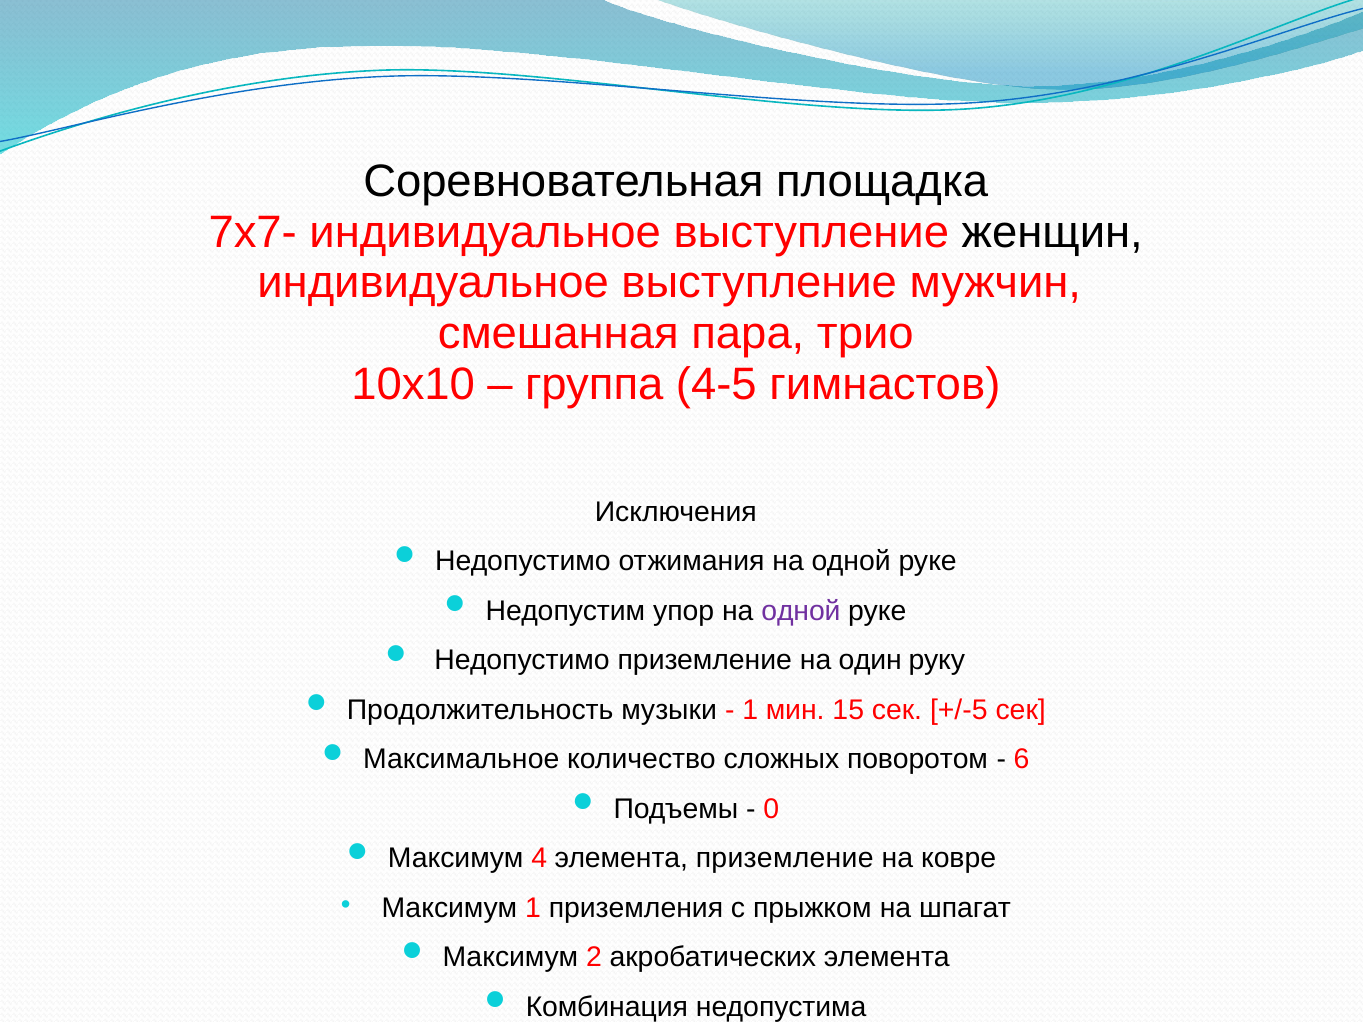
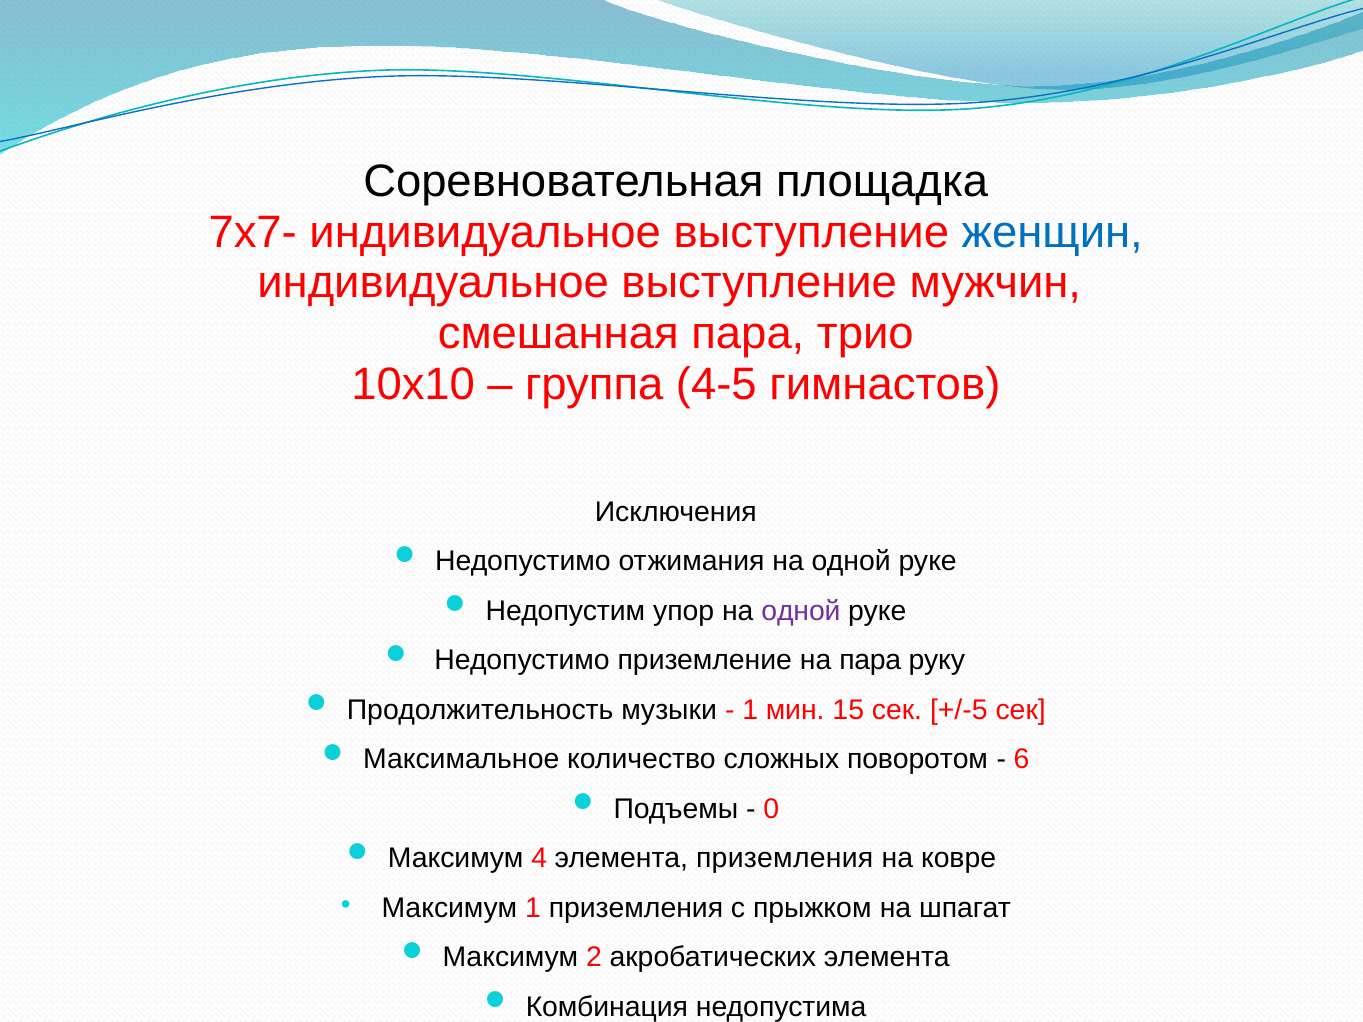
женщин colour: black -> blue
на один: один -> пара
элемента приземление: приземление -> приземления
